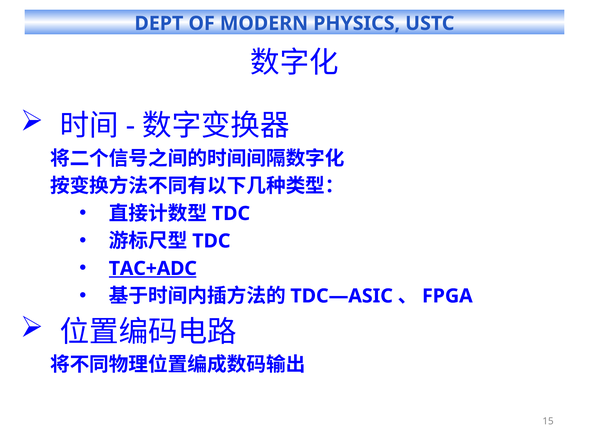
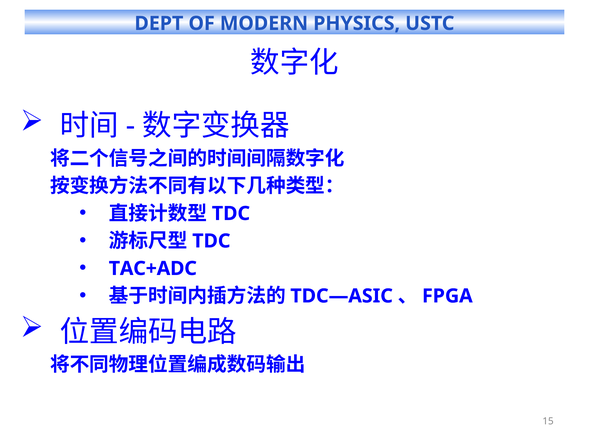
TAC+ADC underline: present -> none
